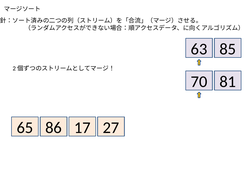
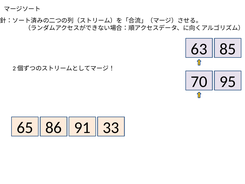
81: 81 -> 95
17: 17 -> 91
27: 27 -> 33
